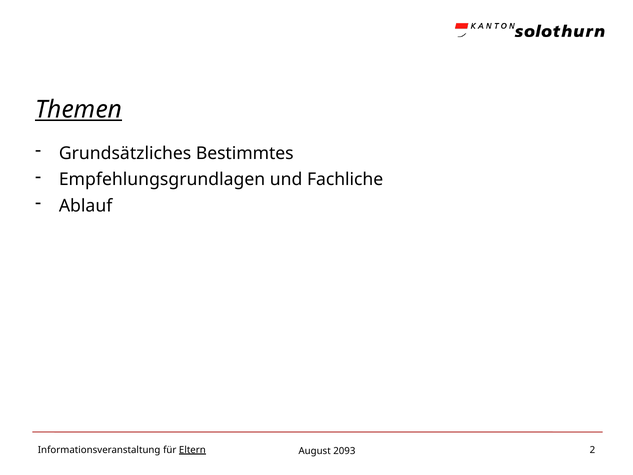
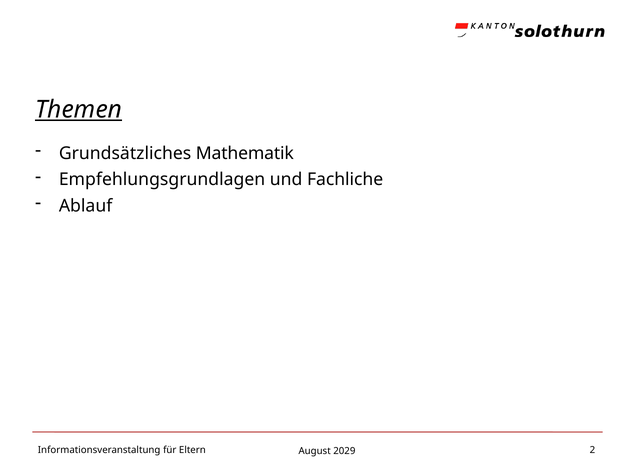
Bestimmtes: Bestimmtes -> Mathematik
Eltern underline: present -> none
2093: 2093 -> 2029
